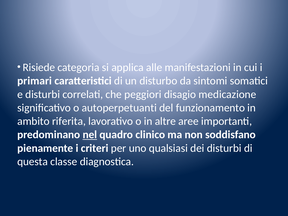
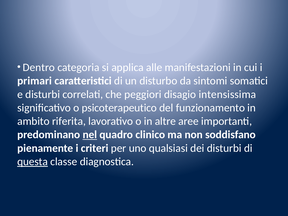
Risiede: Risiede -> Dentro
medicazione: medicazione -> intensissima
autoperpetuanti: autoperpetuanti -> psicoterapeutico
questa underline: none -> present
